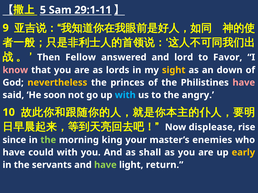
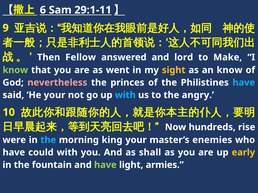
5: 5 -> 6
Favor: Favor -> Make
know at (15, 70) colour: pink -> light green
lords: lords -> went
an down: down -> know
nevertheless colour: yellow -> pink
have at (244, 83) colour: pink -> light blue
He soon: soon -> your
displease: displease -> hundreds
since: since -> were
the at (48, 140) colour: light green -> light blue
servants: servants -> fountain
return: return -> armies
